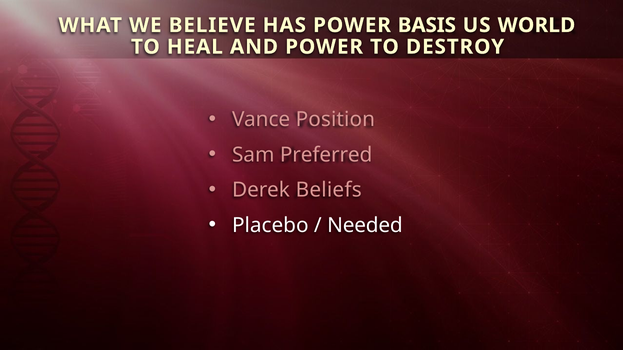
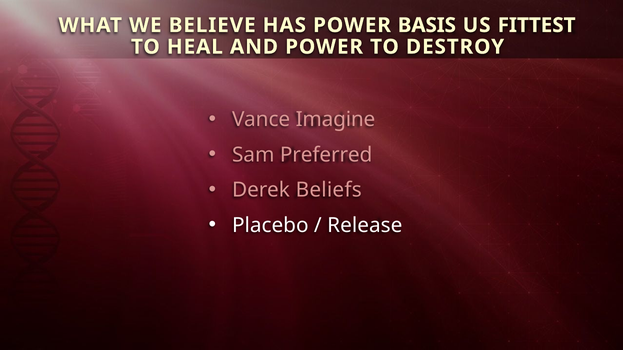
WORLD: WORLD -> FITTEST
Position: Position -> Imagine
Needed: Needed -> Release
